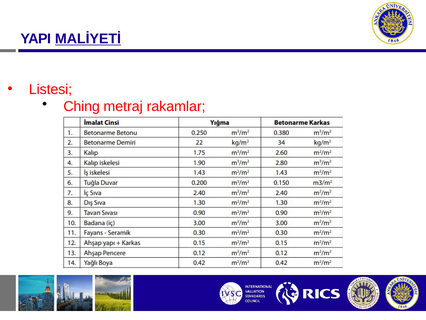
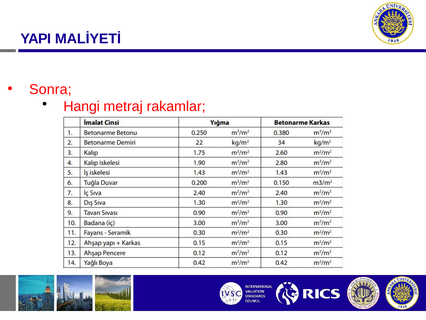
MALİYETİ underline: present -> none
Listesi: Listesi -> Sonra
Ching: Ching -> Hangi
